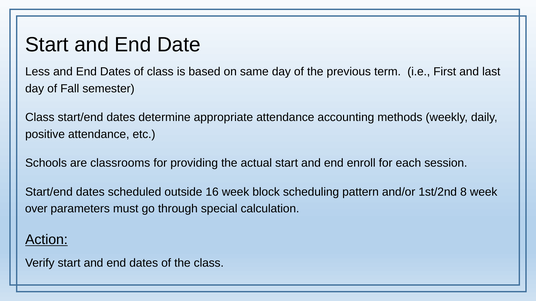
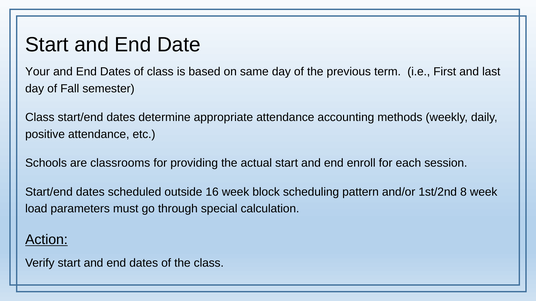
Less: Less -> Your
over: over -> load
